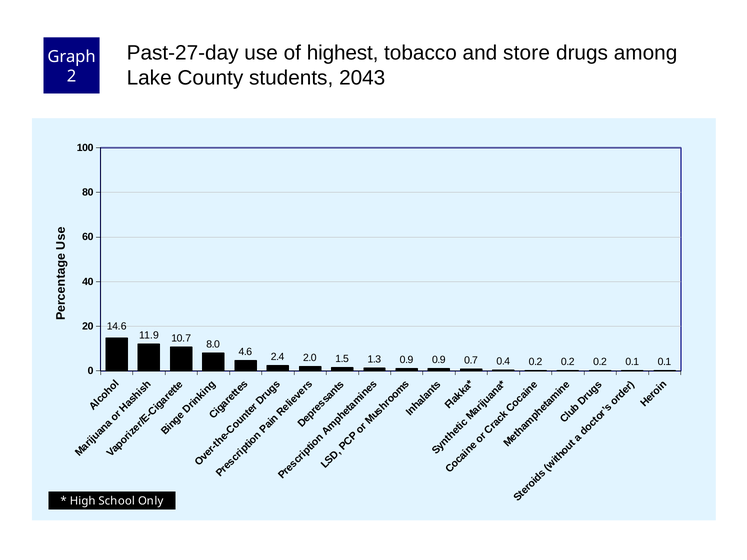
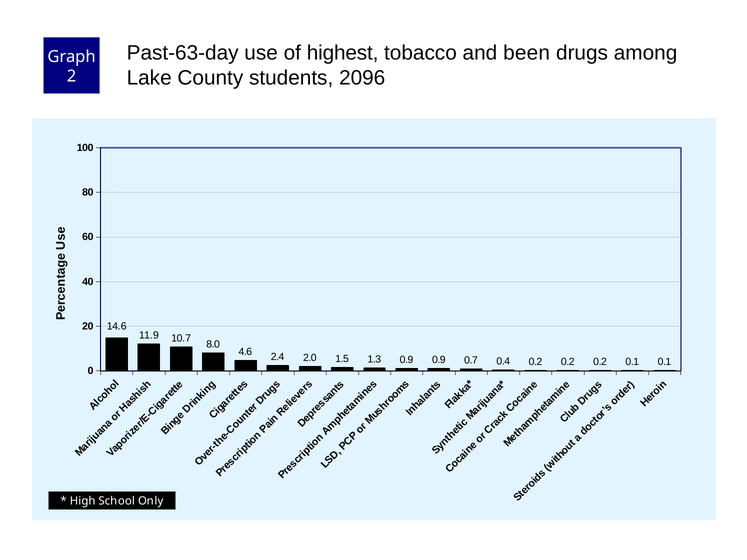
Past-27-day: Past-27-day -> Past-63-day
store: store -> been
2043: 2043 -> 2096
